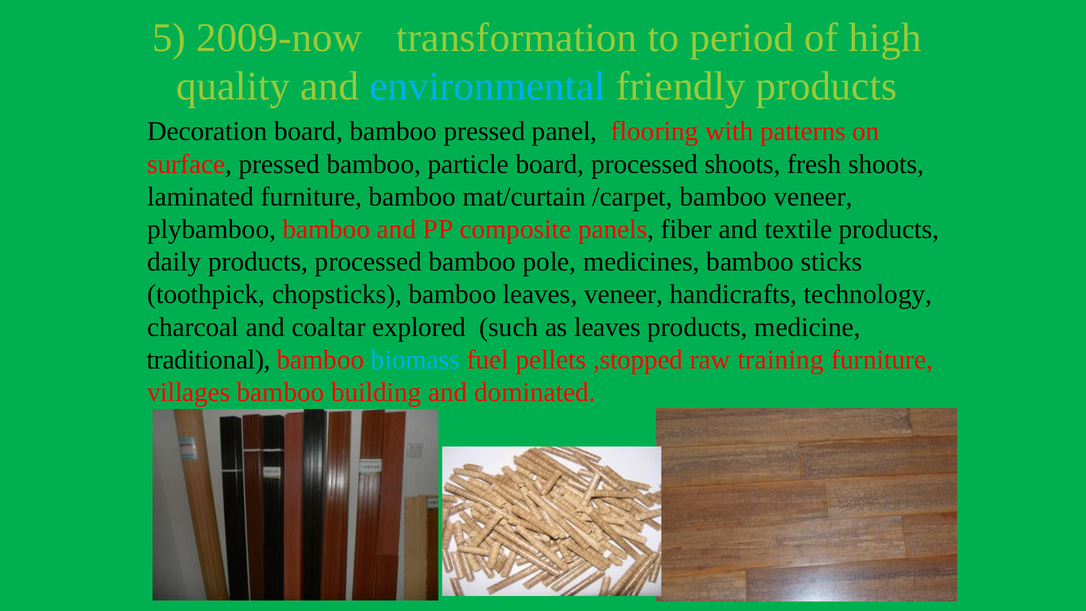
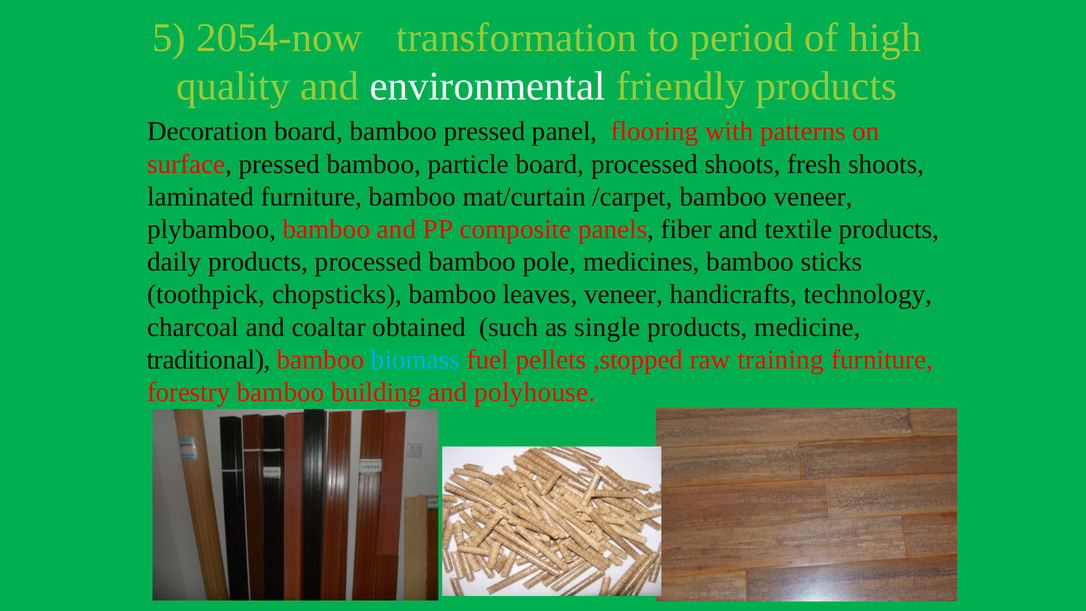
2009-now: 2009-now -> 2054-now
environmental colour: light blue -> white
explored: explored -> obtained
as leaves: leaves -> single
villages: villages -> forestry
dominated: dominated -> polyhouse
